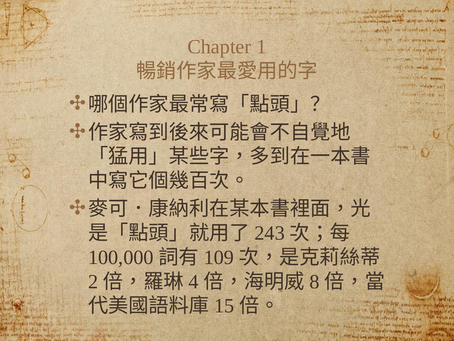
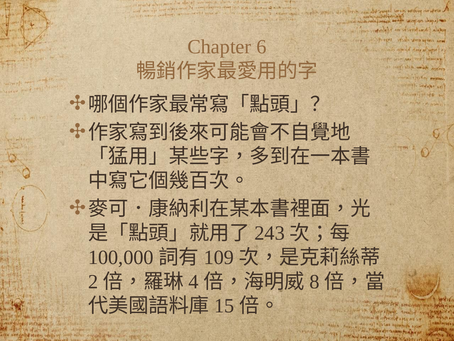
1: 1 -> 6
